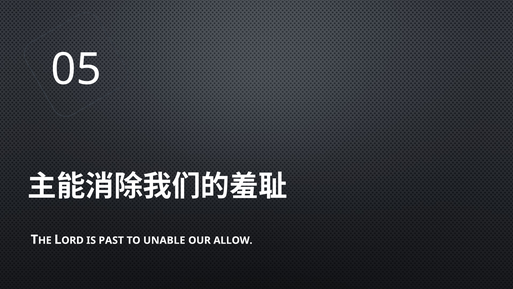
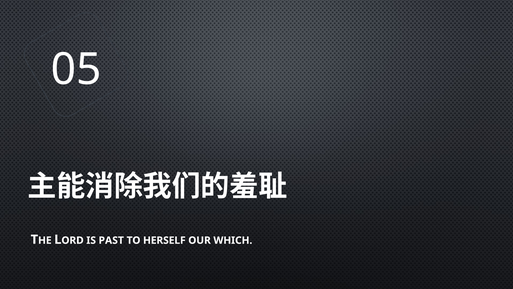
UNABLE: UNABLE -> HERSELF
ALLOW: ALLOW -> WHICH
